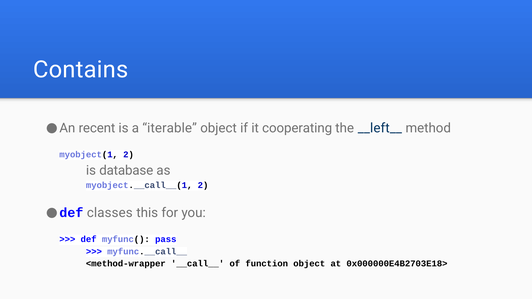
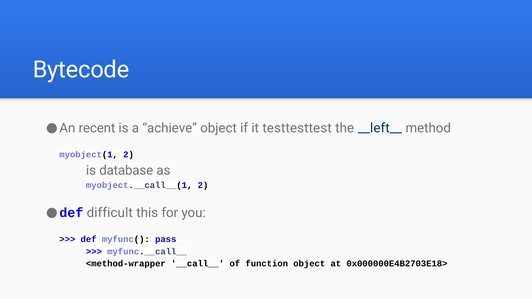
Contains: Contains -> Bytecode
iterable: iterable -> achieve
cooperating: cooperating -> testtesttest
classes: classes -> difficult
